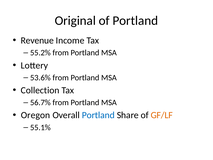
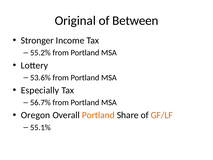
of Portland: Portland -> Between
Revenue: Revenue -> Stronger
Collection: Collection -> Especially
Portland at (98, 115) colour: blue -> orange
